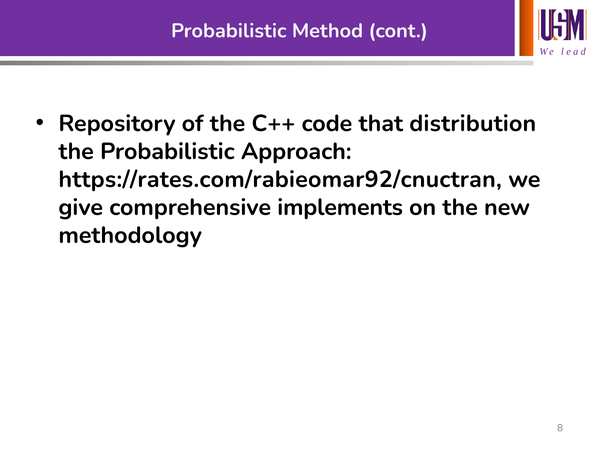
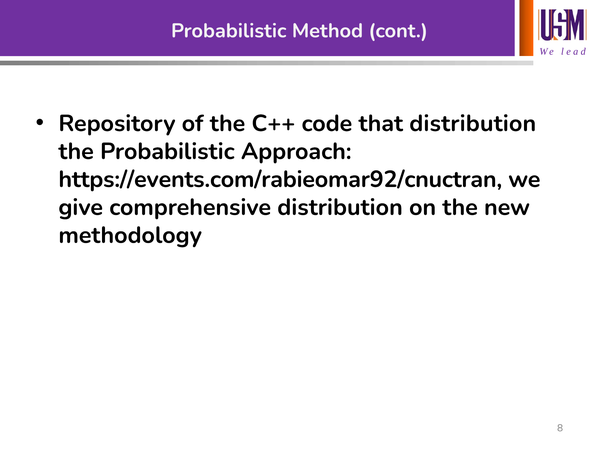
https://rates.com/rabieomar92/cnuctran: https://rates.com/rabieomar92/cnuctran -> https://events.com/rabieomar92/cnuctran
comprehensive implements: implements -> distribution
